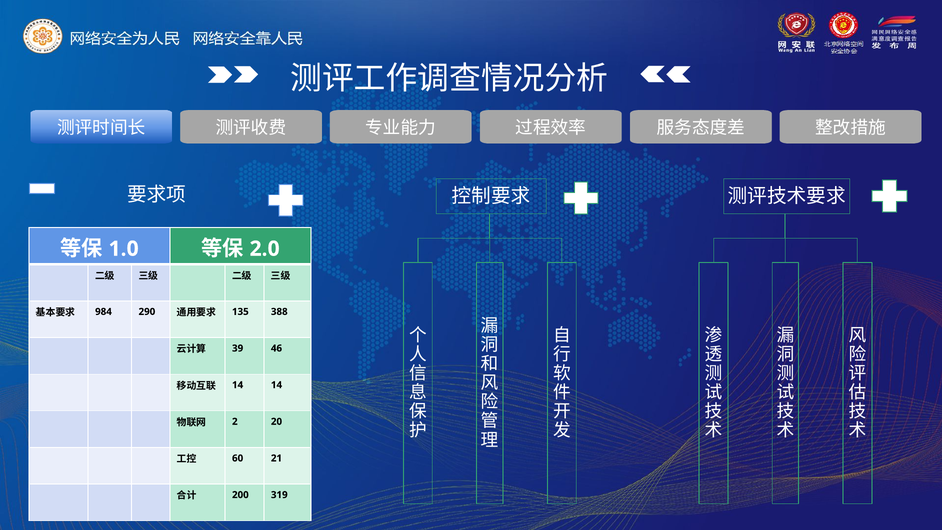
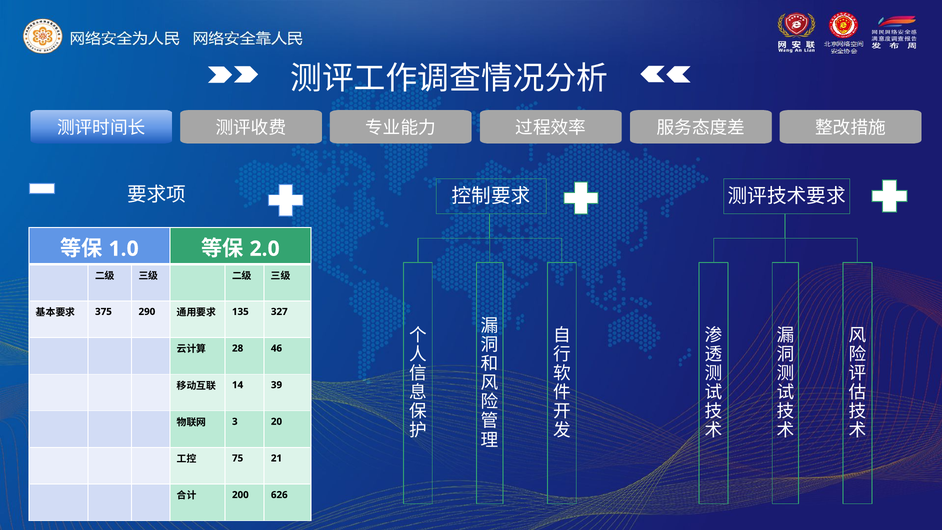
984: 984 -> 375
388: 388 -> 327
39: 39 -> 28
14 14: 14 -> 39
2: 2 -> 3
60: 60 -> 75
319: 319 -> 626
